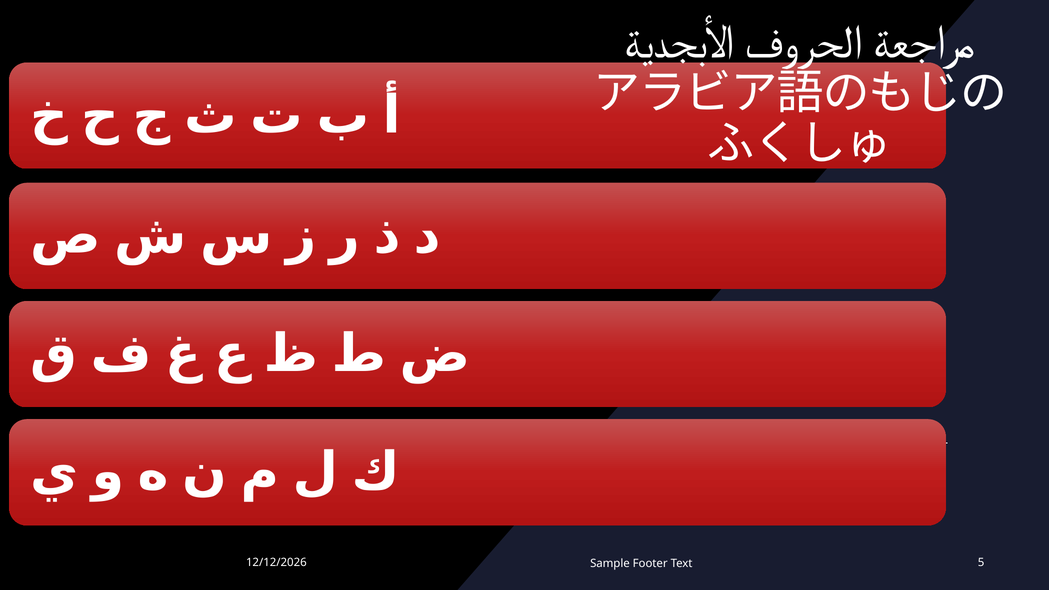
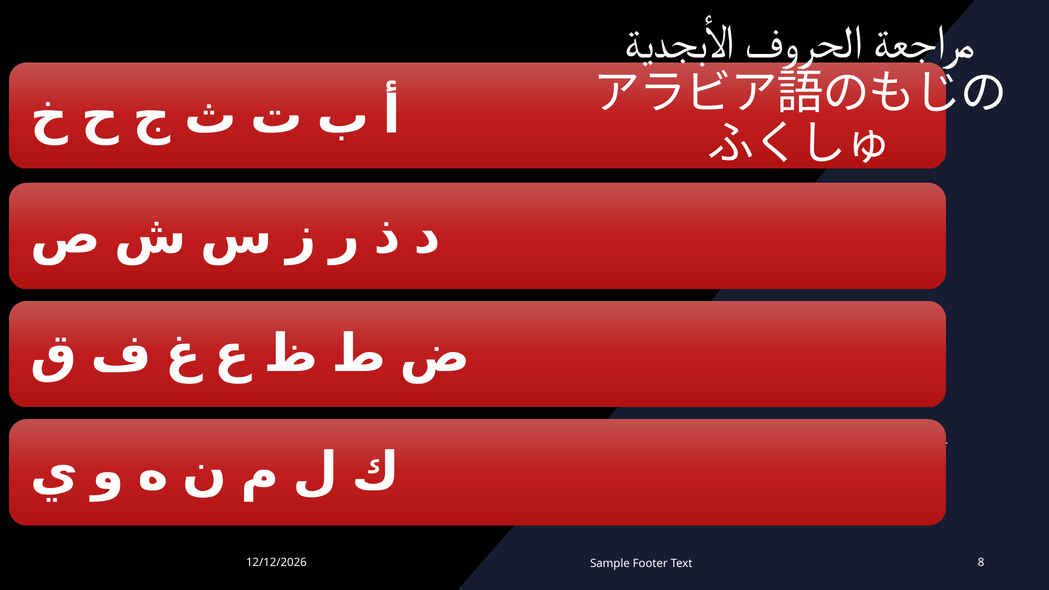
5: 5 -> 8
